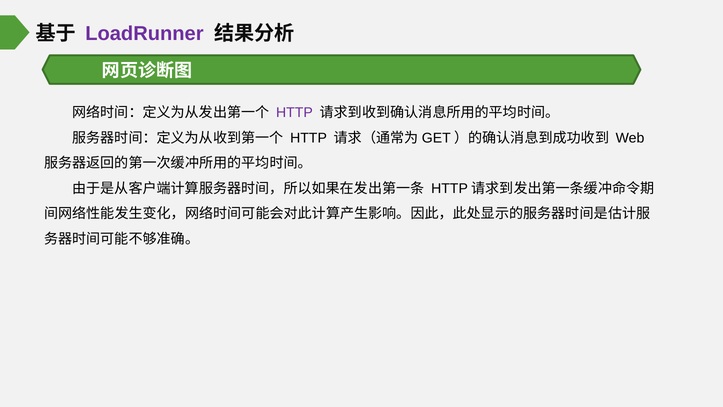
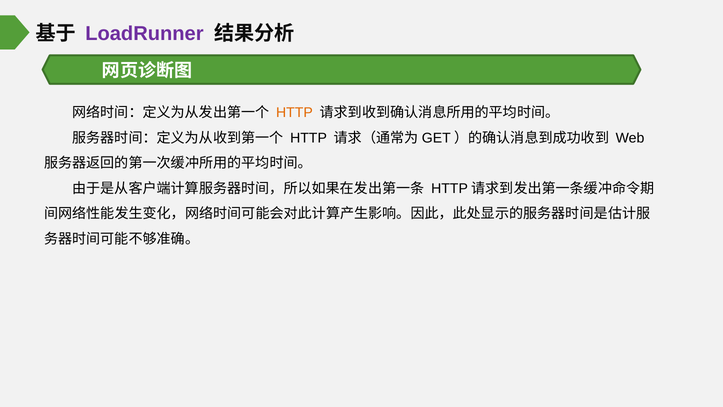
HTTP at (294, 112) colour: purple -> orange
